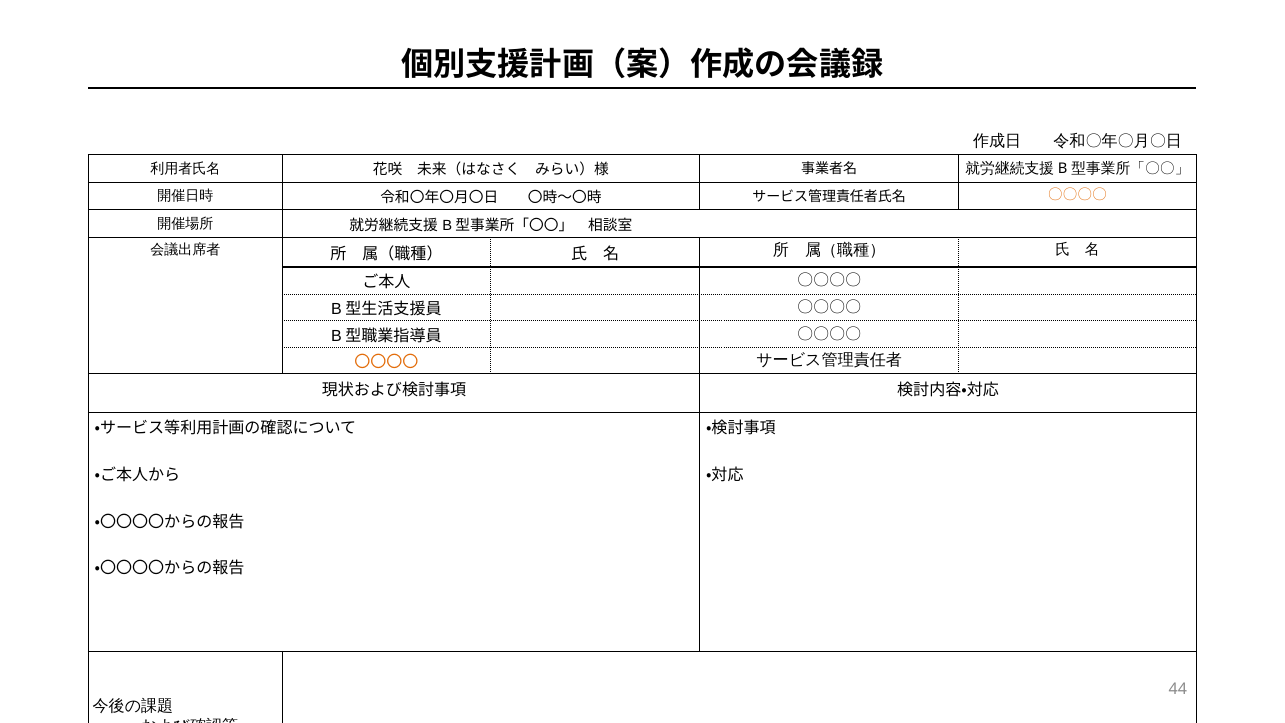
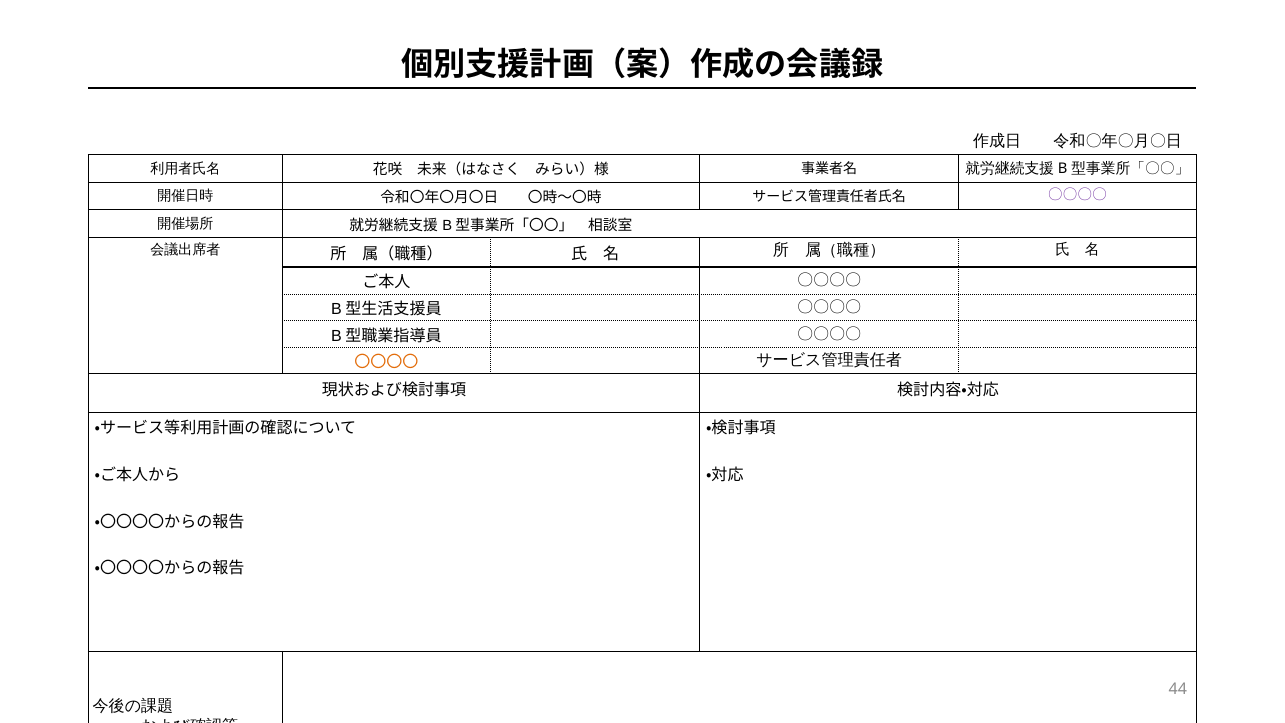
〇〇〇〇 at (1077, 195) colour: orange -> purple
